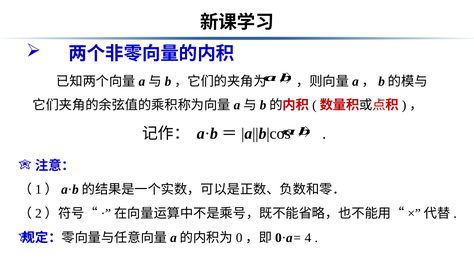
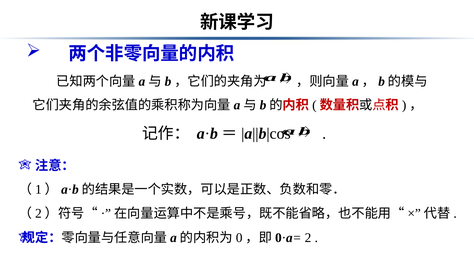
4: 4 -> 2
